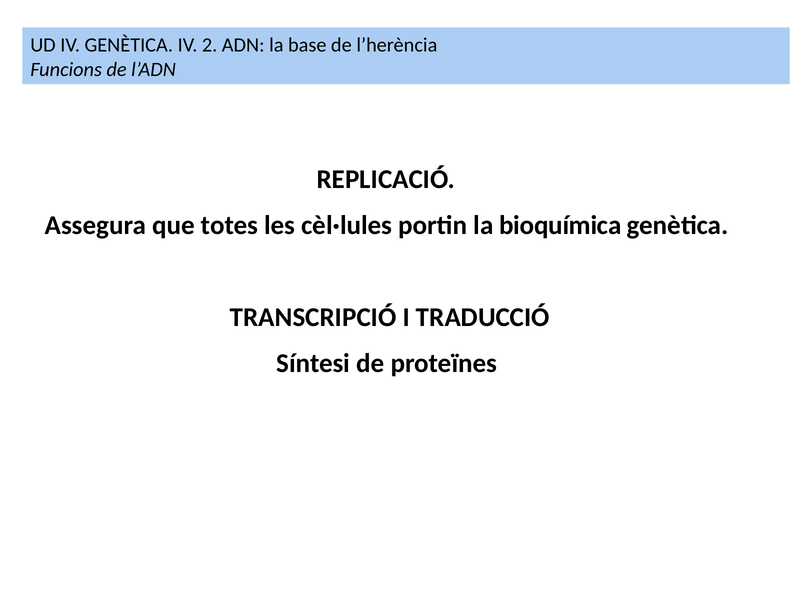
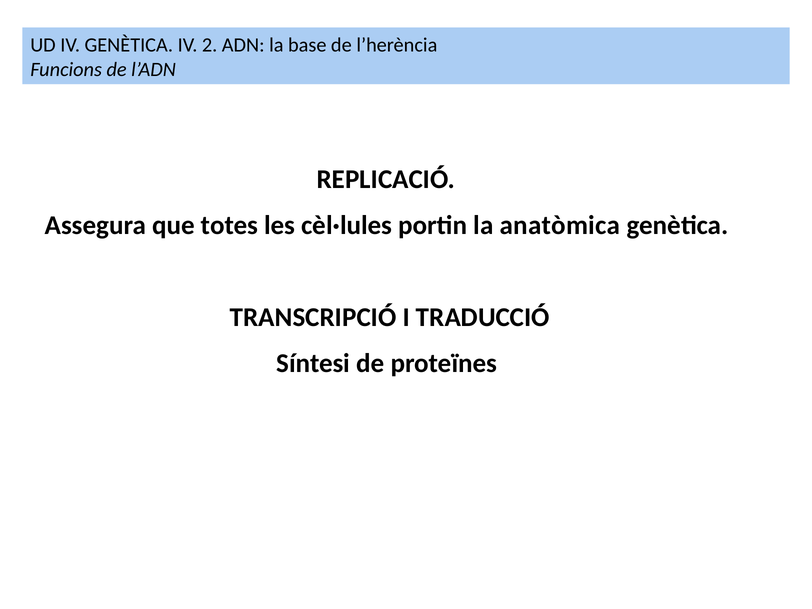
bioquímica: bioquímica -> anatòmica
